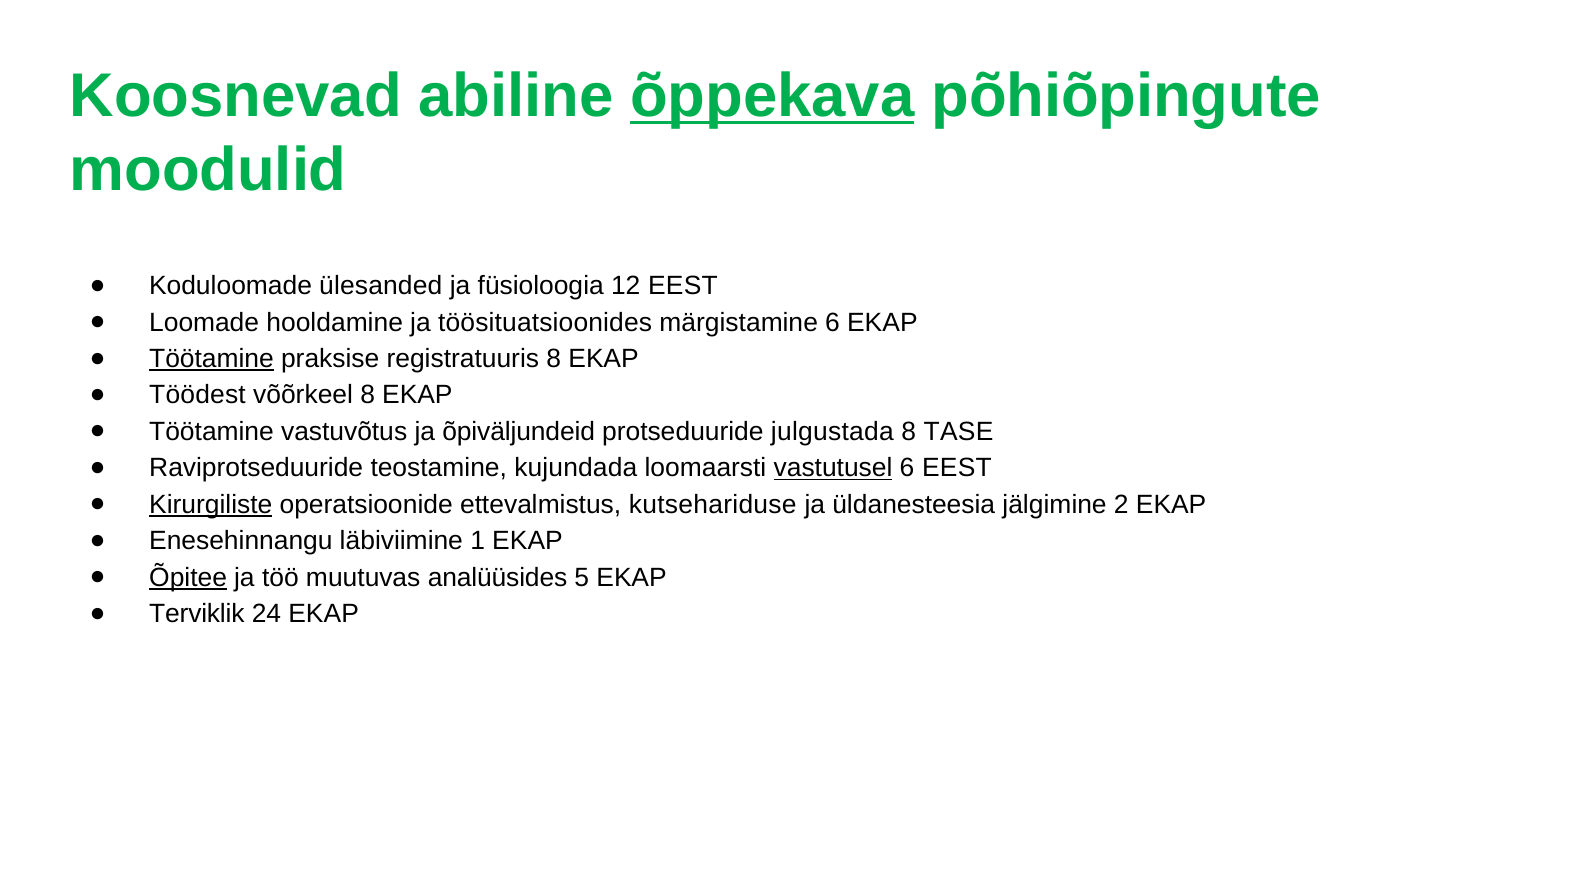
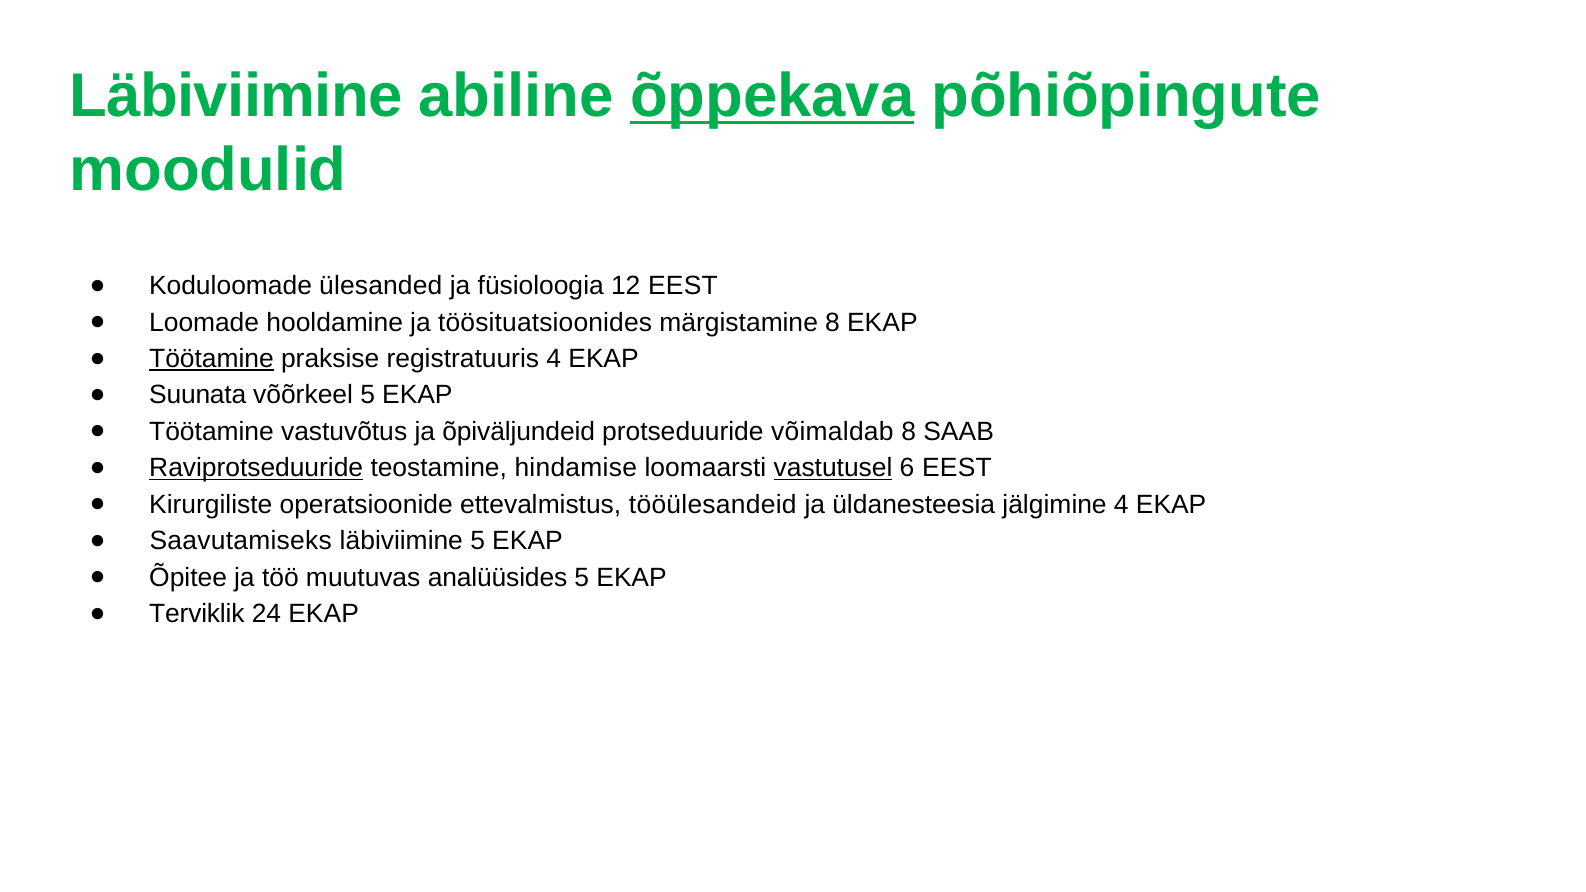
Koosnevad at (236, 96): Koosnevad -> Läbiviimine
märgistamine 6: 6 -> 8
registratuuris 8: 8 -> 4
Töödest: Töödest -> Suunata
võõrkeel 8: 8 -> 5
julgustada: julgustada -> võimaldab
TASE: TASE -> SAAB
Raviprotseduuride underline: none -> present
kujundada: kujundada -> hindamise
Kirurgiliste underline: present -> none
kutsehariduse: kutsehariduse -> tööülesandeid
jälgimine 2: 2 -> 4
Enesehinnangu: Enesehinnangu -> Saavutamiseks
läbiviimine 1: 1 -> 5
Õpitee underline: present -> none
